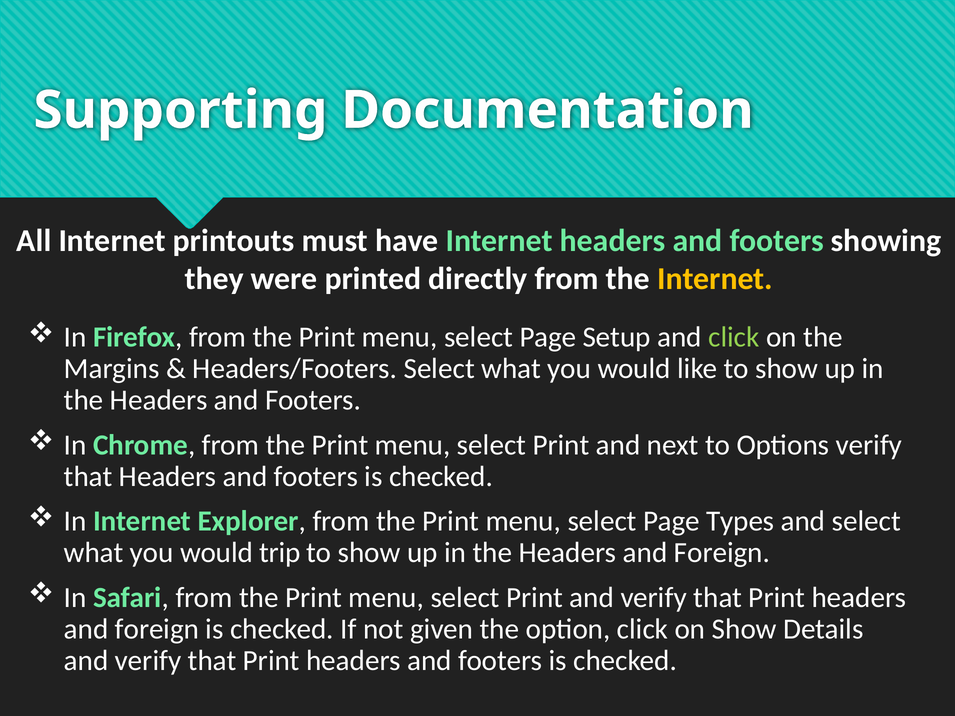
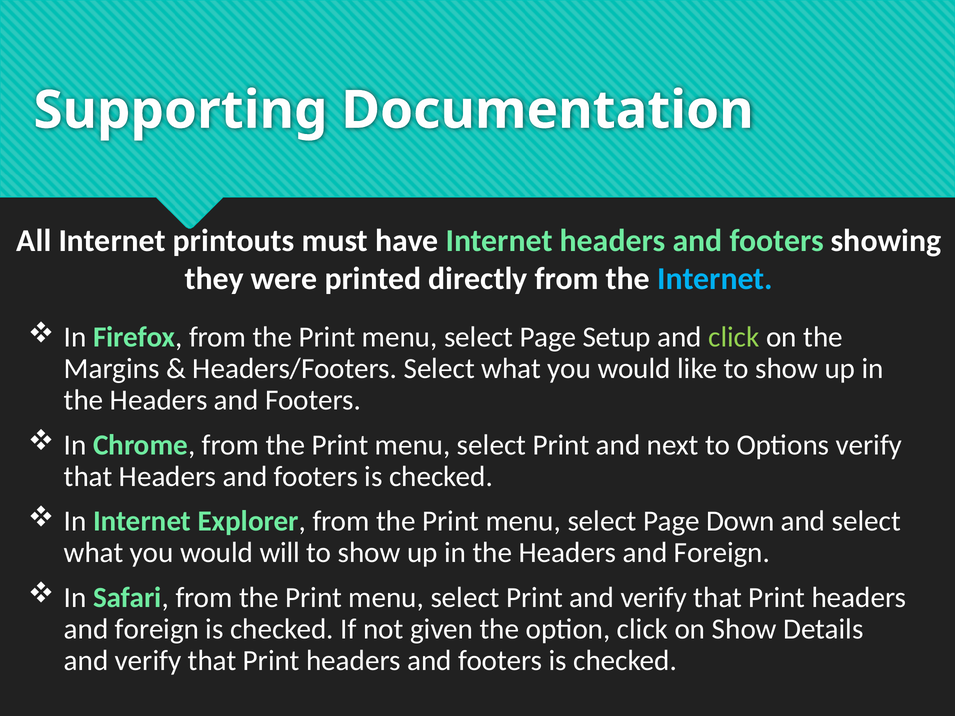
Internet at (715, 279) colour: yellow -> light blue
Types: Types -> Down
trip: trip -> will
